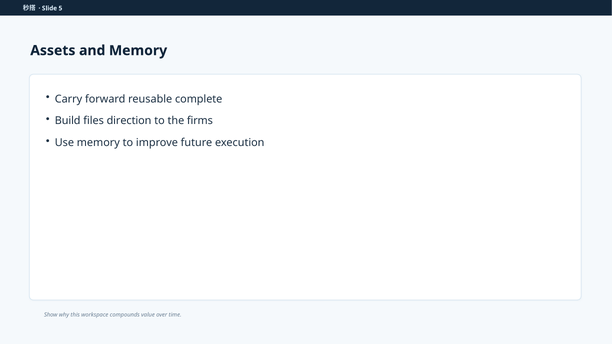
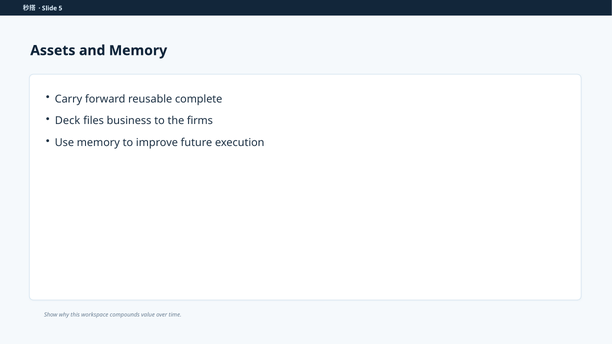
Build: Build -> Deck
direction: direction -> business
